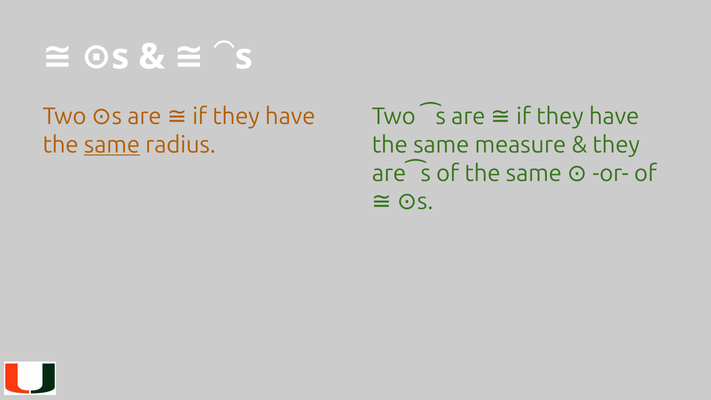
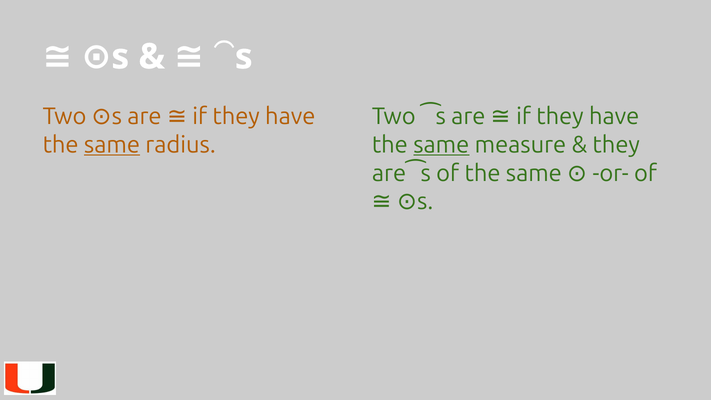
same at (441, 145) underline: none -> present
